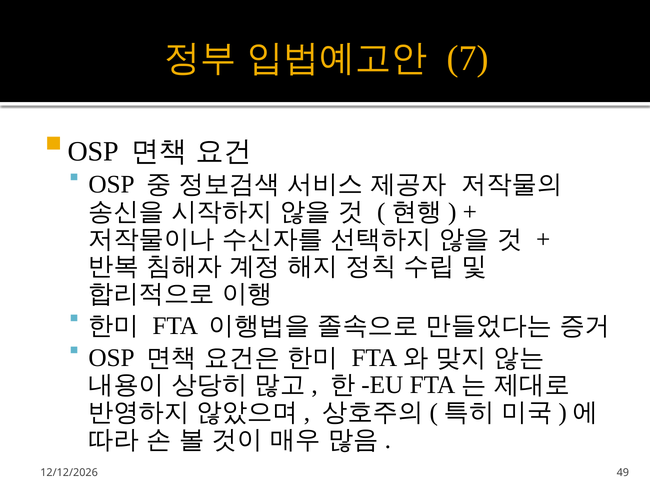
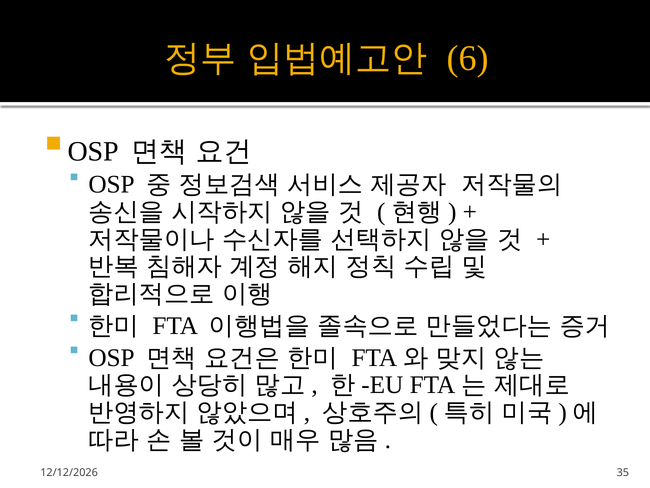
7: 7 -> 6
49: 49 -> 35
